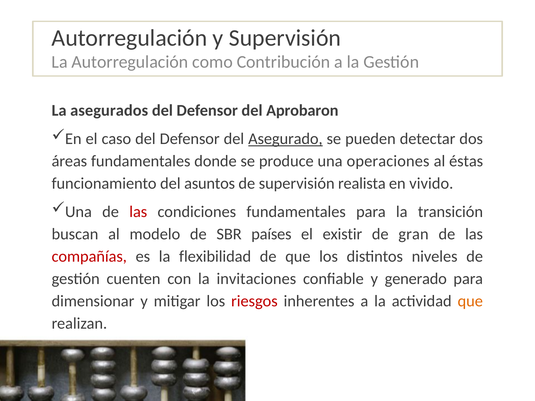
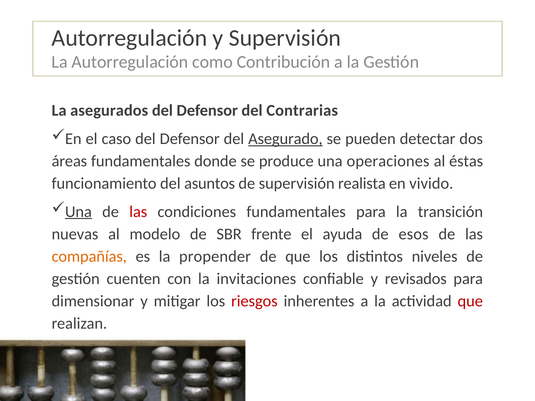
Aprobaron: Aprobaron -> Contrarias
Una at (78, 212) underline: none -> present
buscan: buscan -> nuevas
países: países -> frente
existir: existir -> ayuda
gran: gran -> esos
compañías colour: red -> orange
flexibilidad: flexibilidad -> propender
generado: generado -> revisados
que at (470, 301) colour: orange -> red
